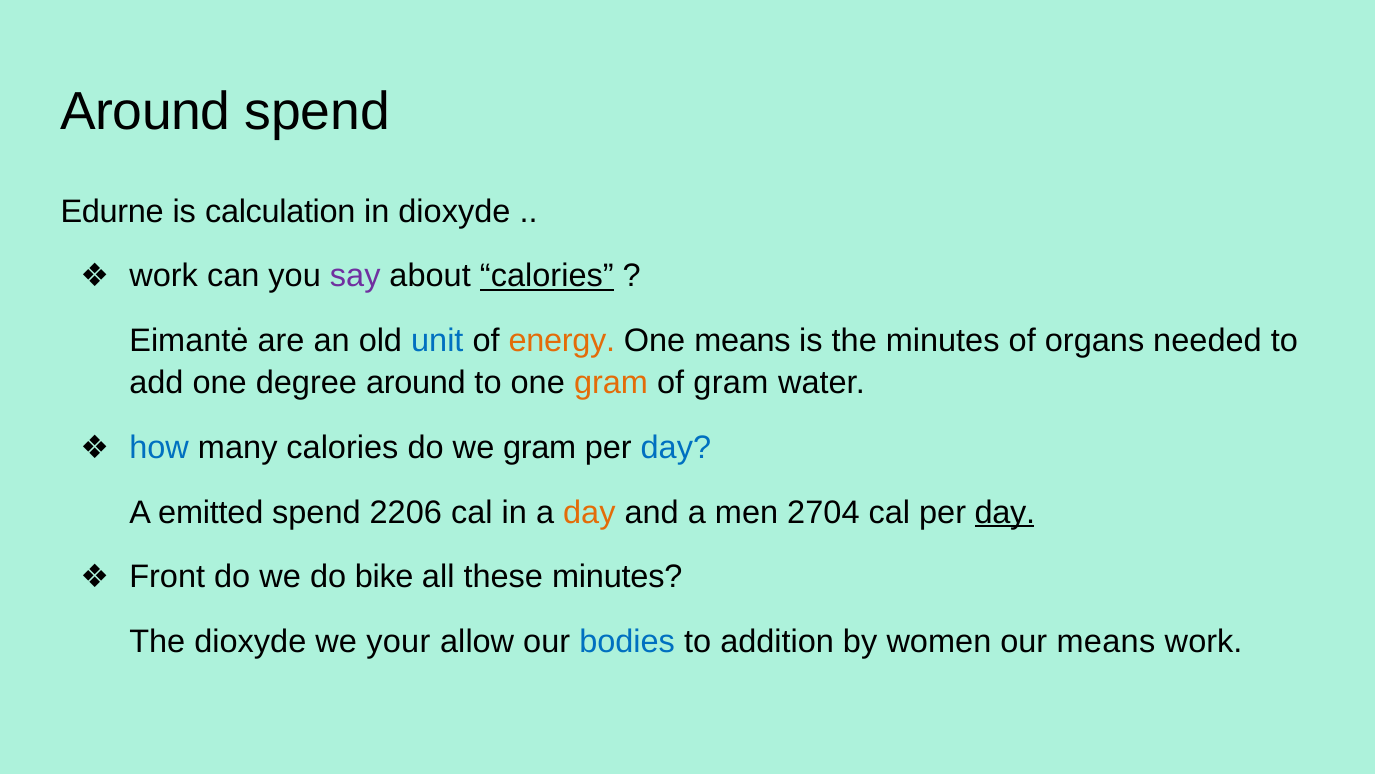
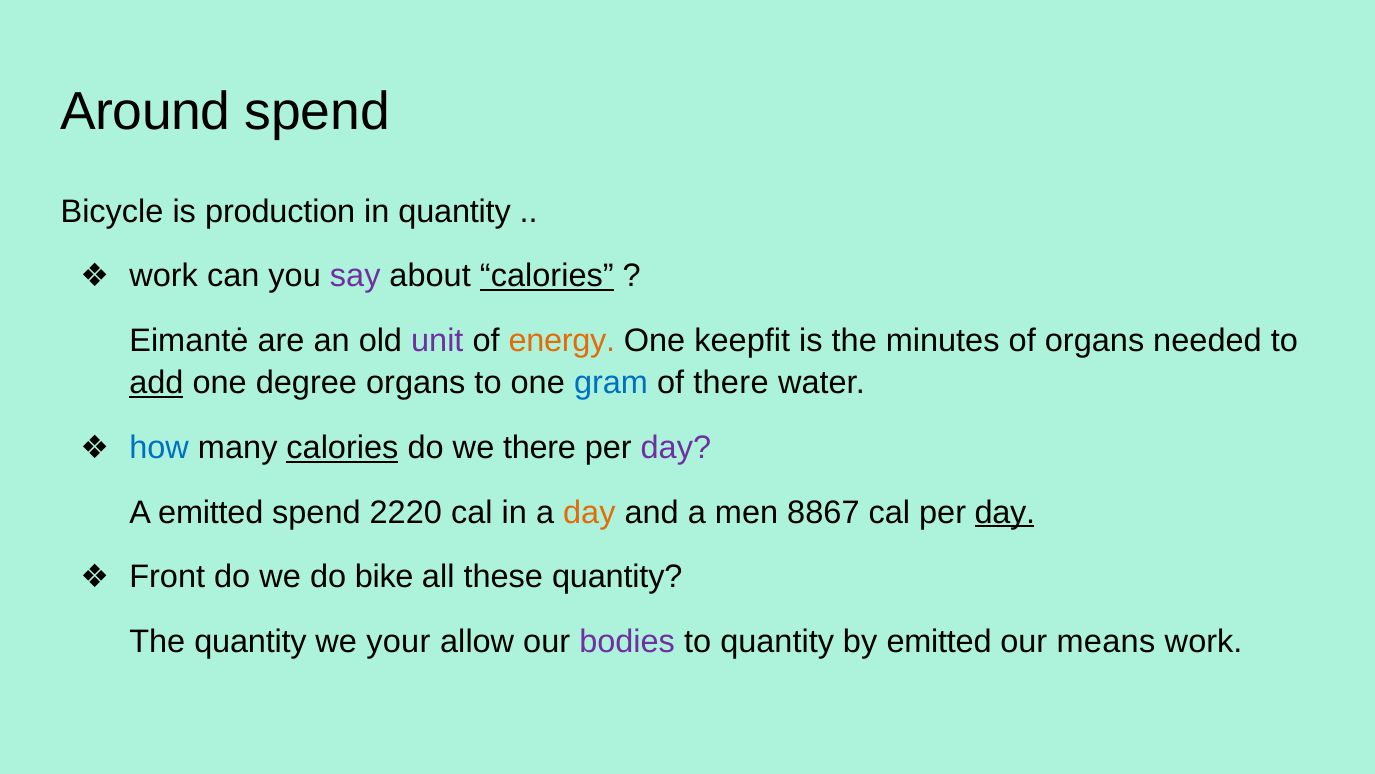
Edurne: Edurne -> Bicycle
calculation: calculation -> production
in dioxyde: dioxyde -> quantity
unit colour: blue -> purple
One means: means -> keepfit
add underline: none -> present
degree around: around -> organs
gram at (611, 383) colour: orange -> blue
of gram: gram -> there
calories at (342, 447) underline: none -> present
we gram: gram -> there
day at (676, 447) colour: blue -> purple
2206: 2206 -> 2220
2704: 2704 -> 8867
these minutes: minutes -> quantity
The dioxyde: dioxyde -> quantity
bodies colour: blue -> purple
to addition: addition -> quantity
by women: women -> emitted
